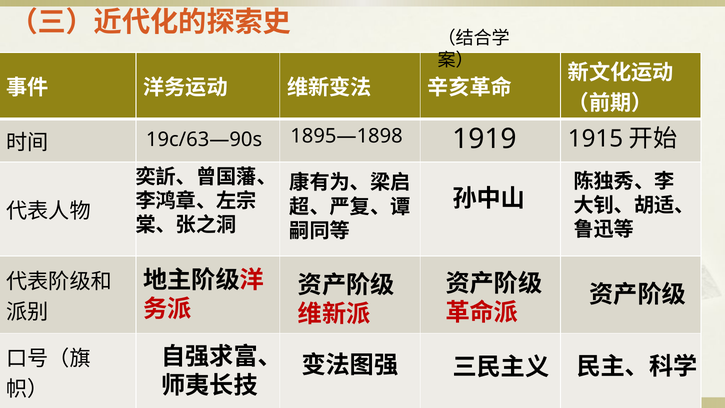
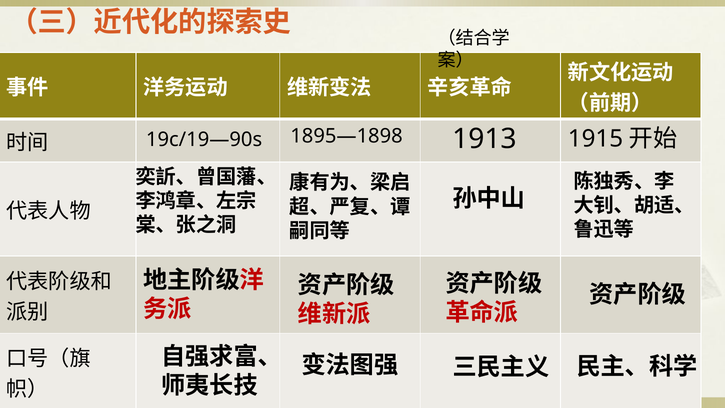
19c/63—90s: 19c/63—90s -> 19c/19—90s
1919: 1919 -> 1913
